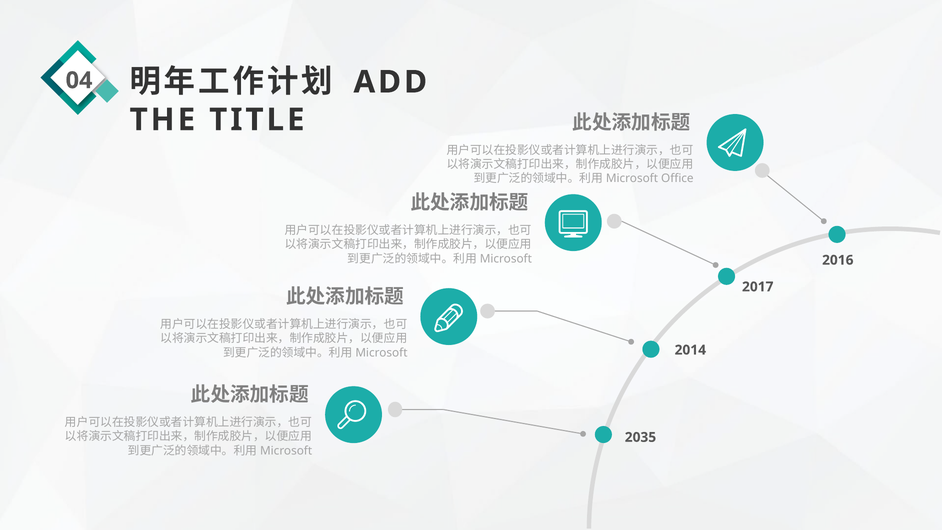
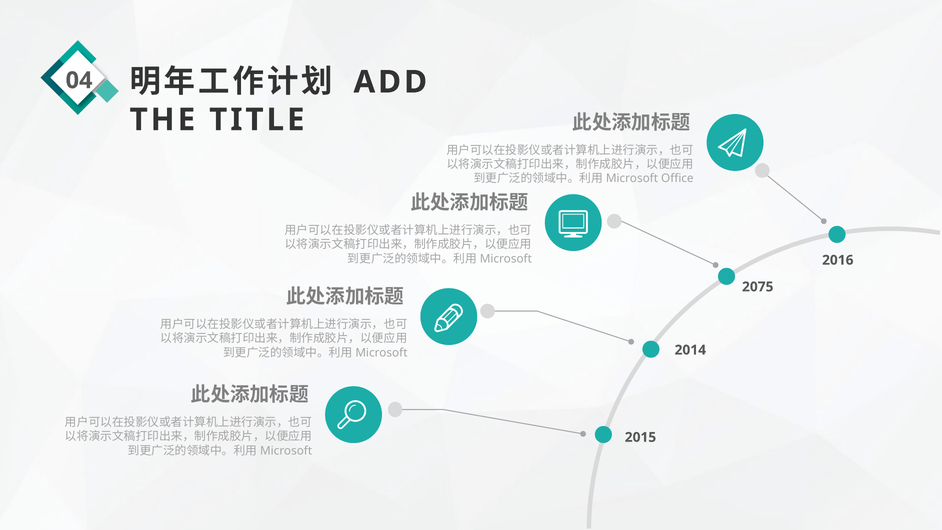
2017: 2017 -> 2075
2035: 2035 -> 2015
